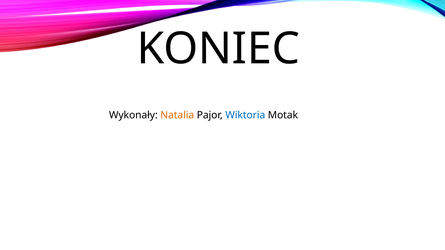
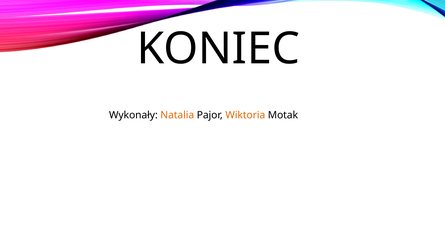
Wiktoria colour: blue -> orange
